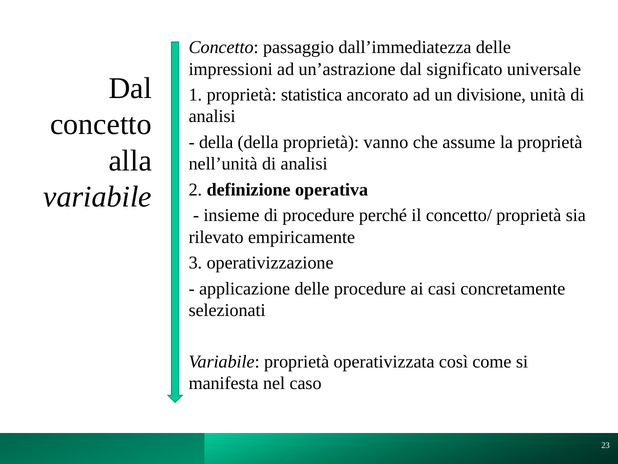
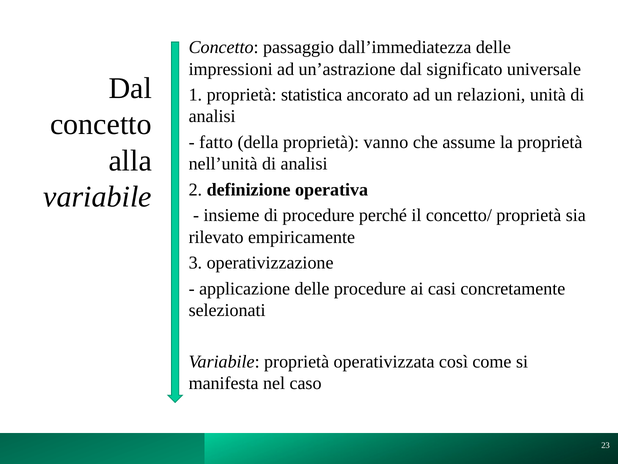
divisione: divisione -> relazioni
della at (216, 142): della -> fatto
